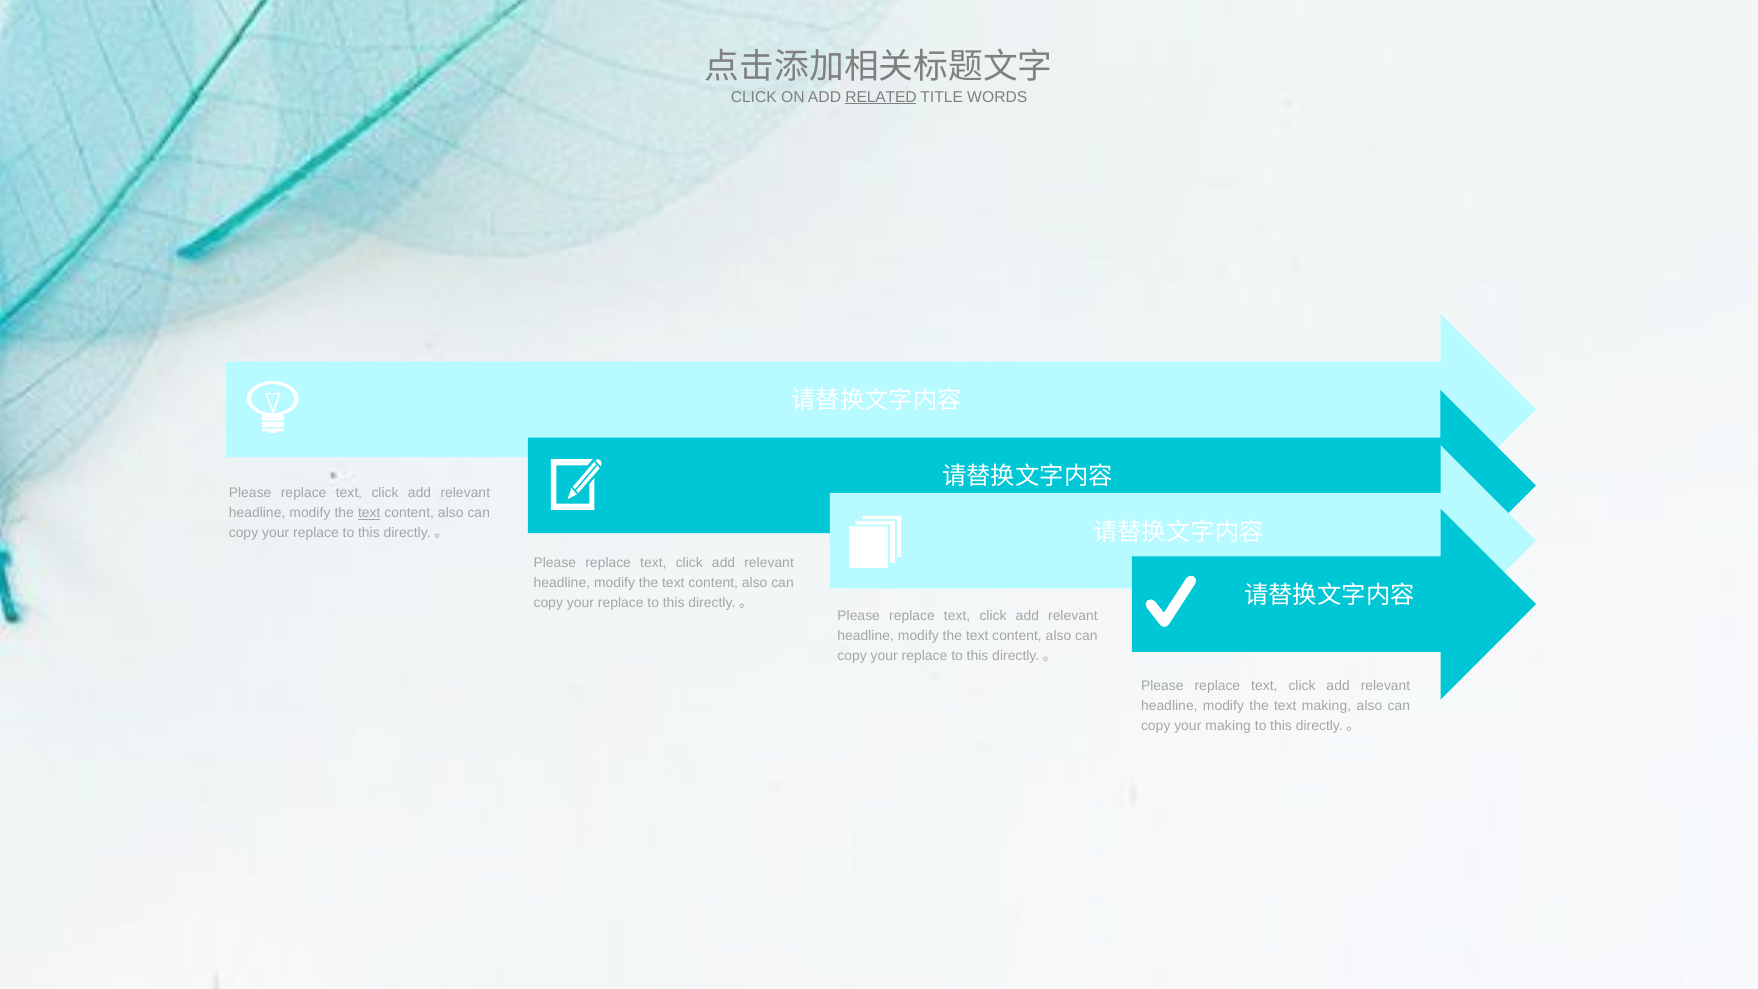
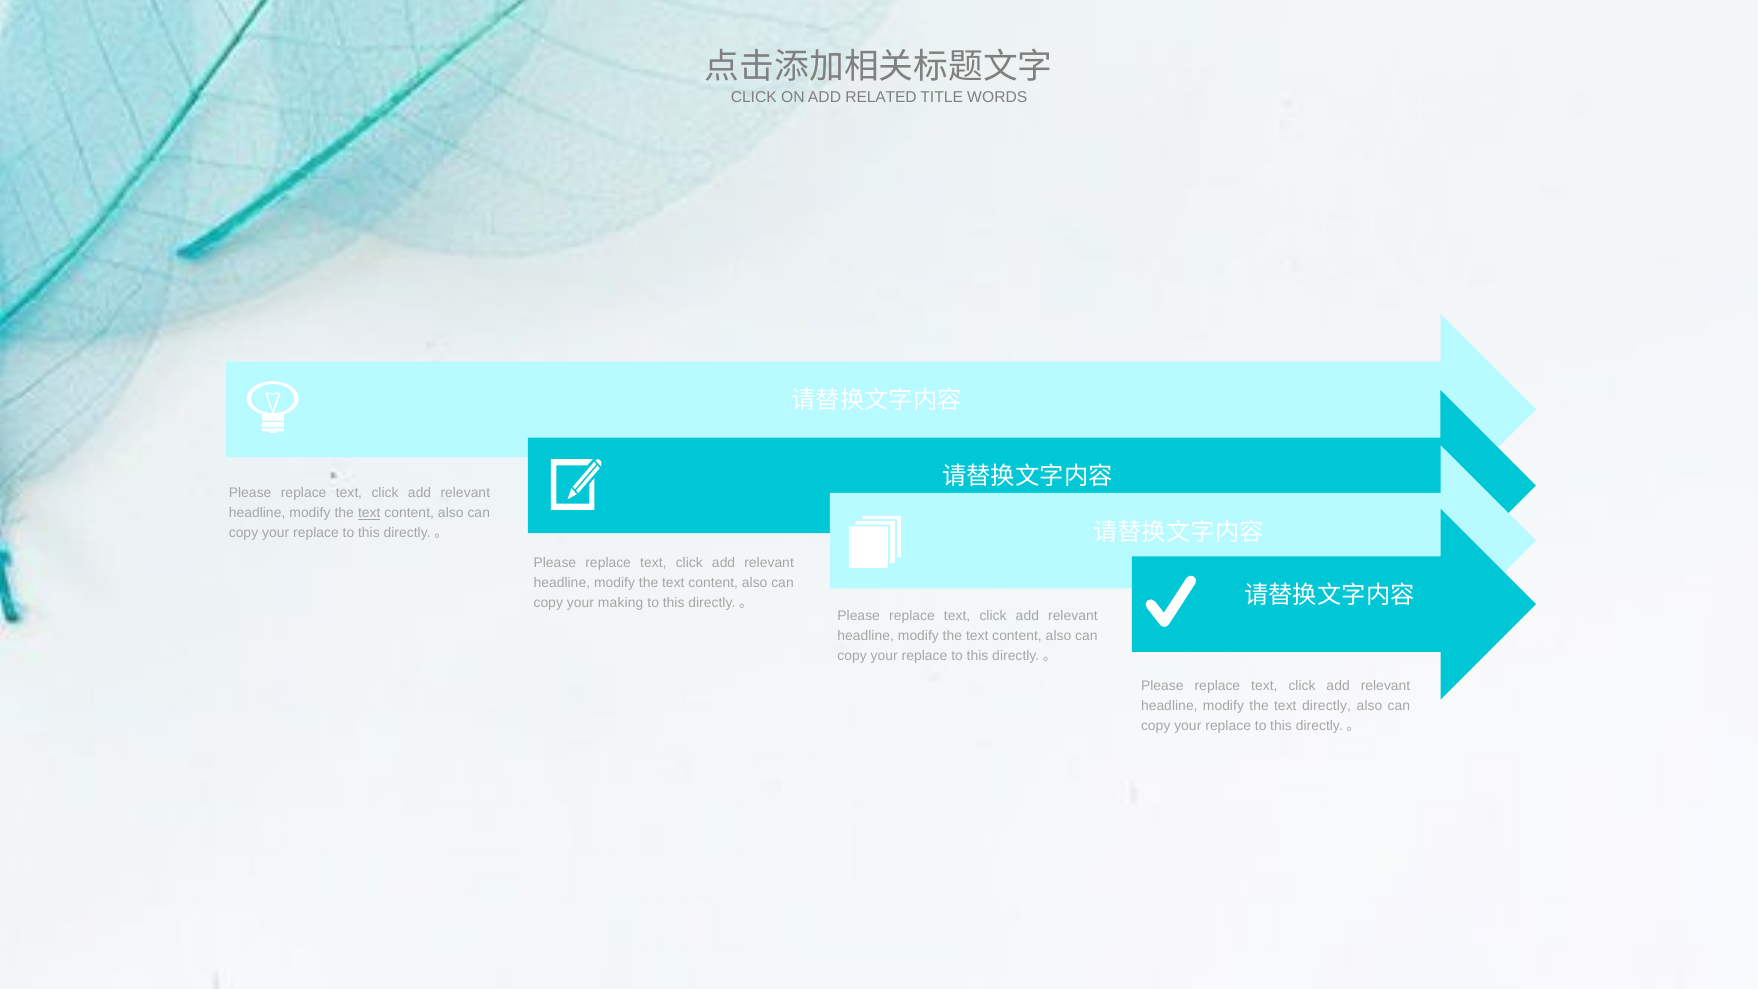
RELATED underline: present -> none
replace at (621, 603): replace -> making
text making: making -> directly
making at (1228, 726): making -> replace
